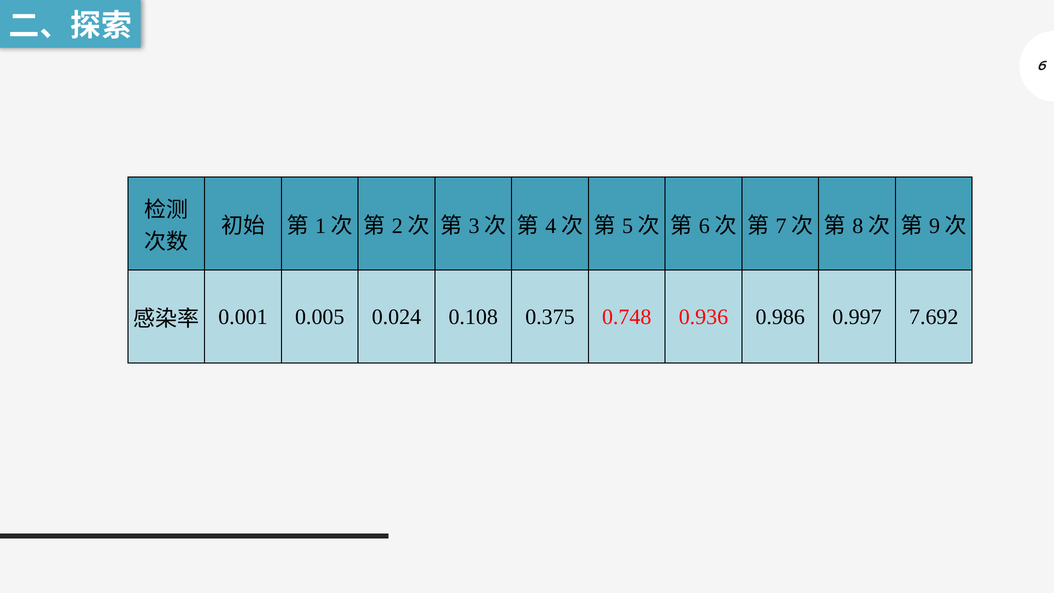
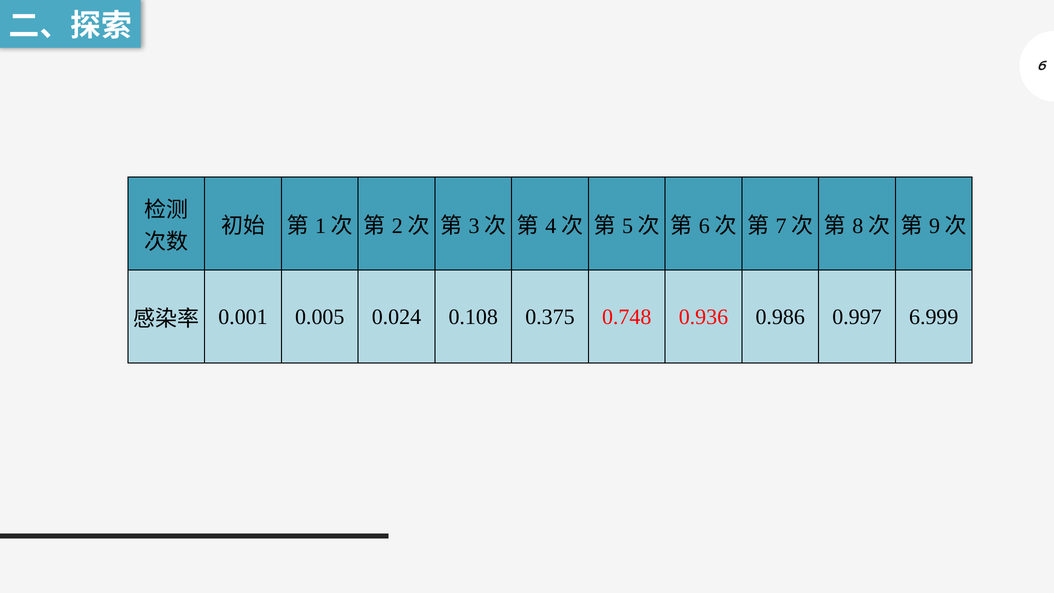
7.692: 7.692 -> 6.999
